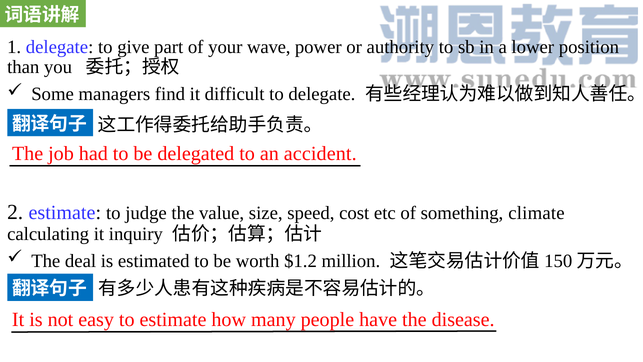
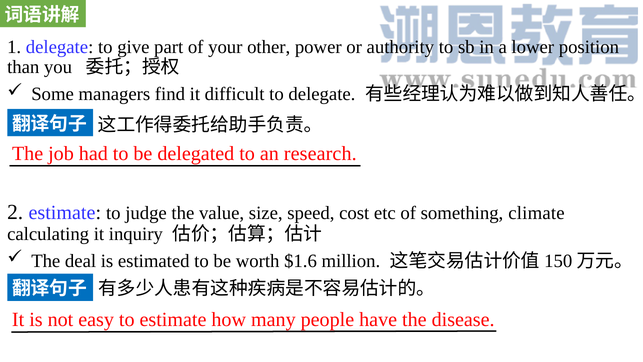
wave: wave -> other
accident: accident -> research
$1.2: $1.2 -> $1.6
